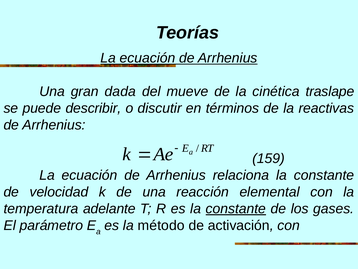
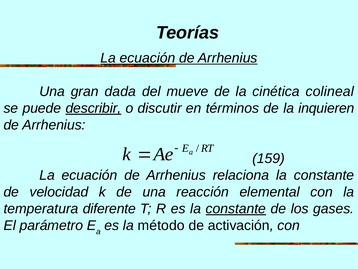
traslape: traslape -> colineal
describir underline: none -> present
reactivas: reactivas -> inquieren
adelante: adelante -> diferente
